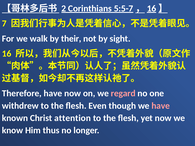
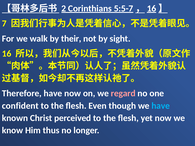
withdrew: withdrew -> confident
have at (161, 106) colour: pink -> light blue
attention: attention -> perceived
